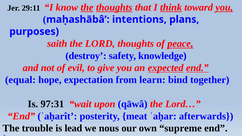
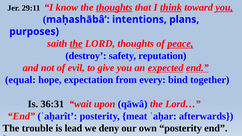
the at (87, 7) underline: present -> none
the at (76, 44) underline: none -> present
knowledge: knowledge -> reputation
learn: learn -> every
97:31: 97:31 -> 36:31
nous: nous -> deny
own supreme: supreme -> posterity
